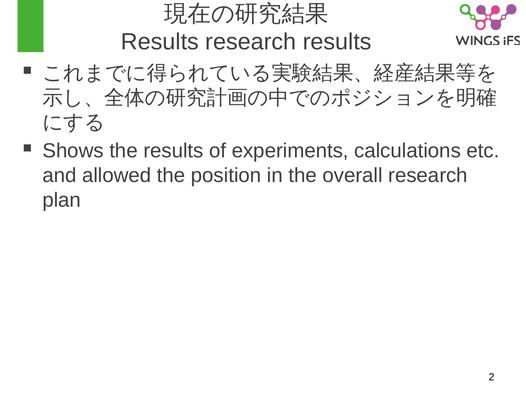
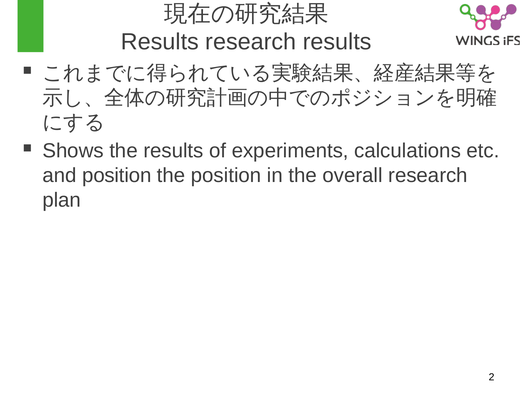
and allowed: allowed -> position
